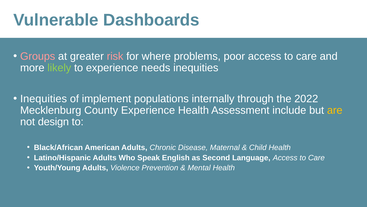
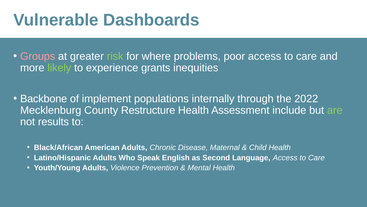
risk colour: pink -> light green
needs: needs -> grants
Inequities at (44, 98): Inequities -> Backbone
County Experience: Experience -> Restructure
are colour: yellow -> light green
design: design -> results
